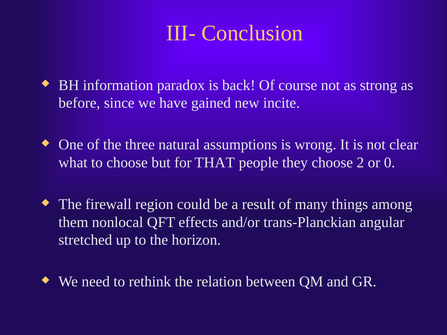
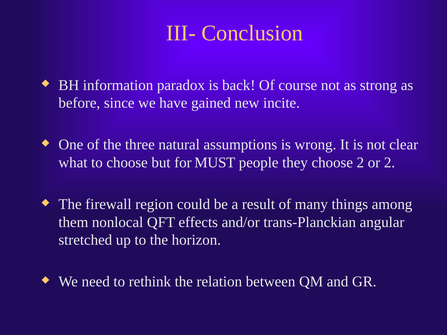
THAT: THAT -> MUST
or 0: 0 -> 2
